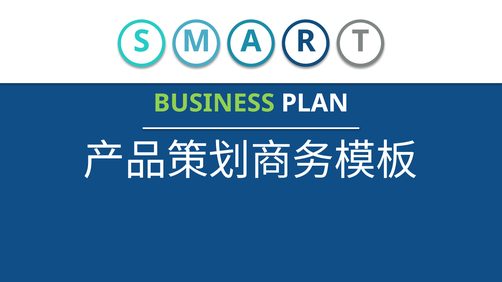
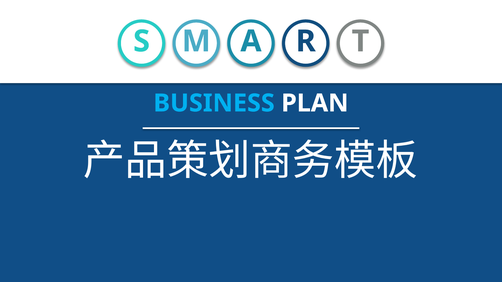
BUSINESS colour: light green -> light blue
